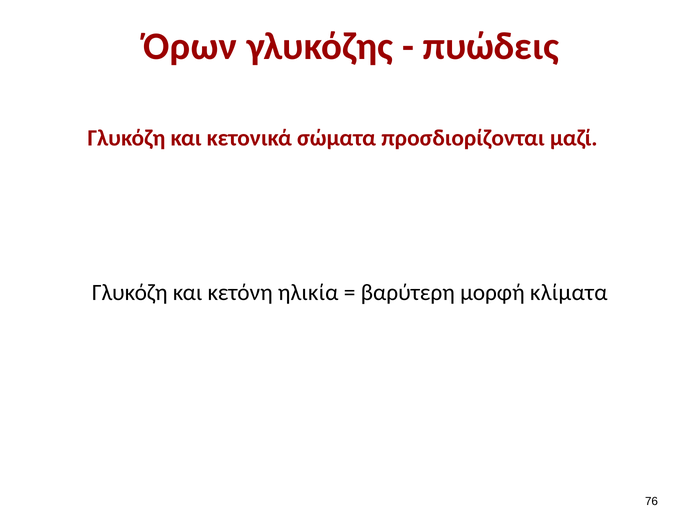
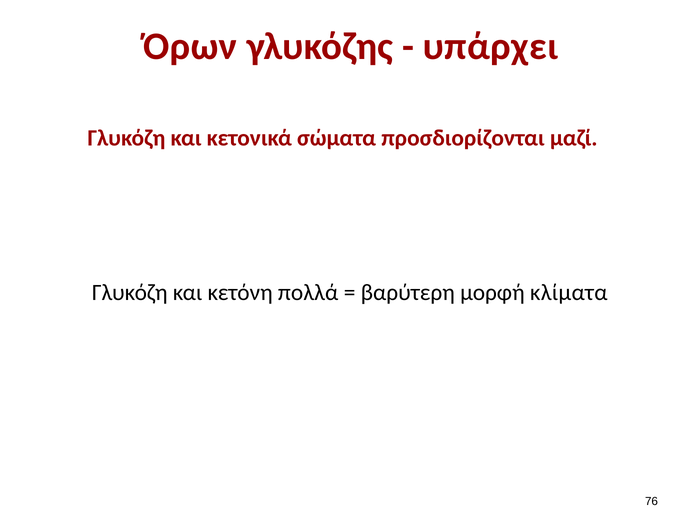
πυώδεις: πυώδεις -> υπάρχει
ηλικία: ηλικία -> πολλά
